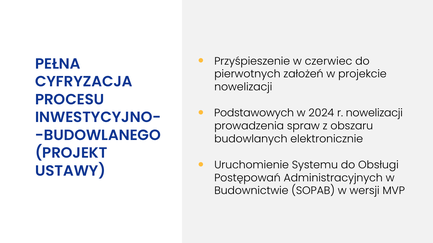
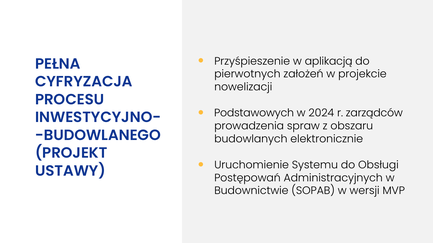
czerwiec: czerwiec -> aplikacją
r nowelizacji: nowelizacji -> zarządców
